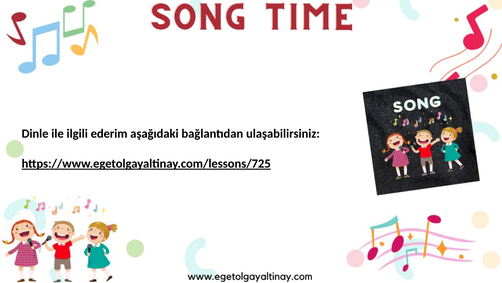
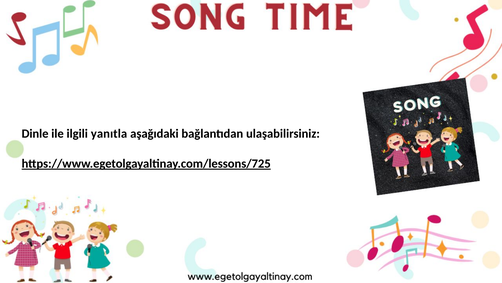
ederim: ederim -> yanıtla
